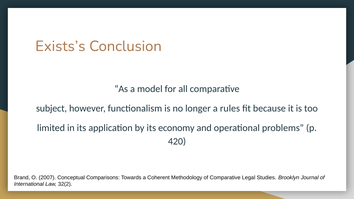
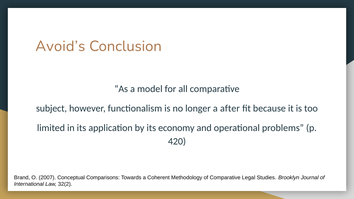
Exists’s: Exists’s -> Avoid’s
rules: rules -> after
